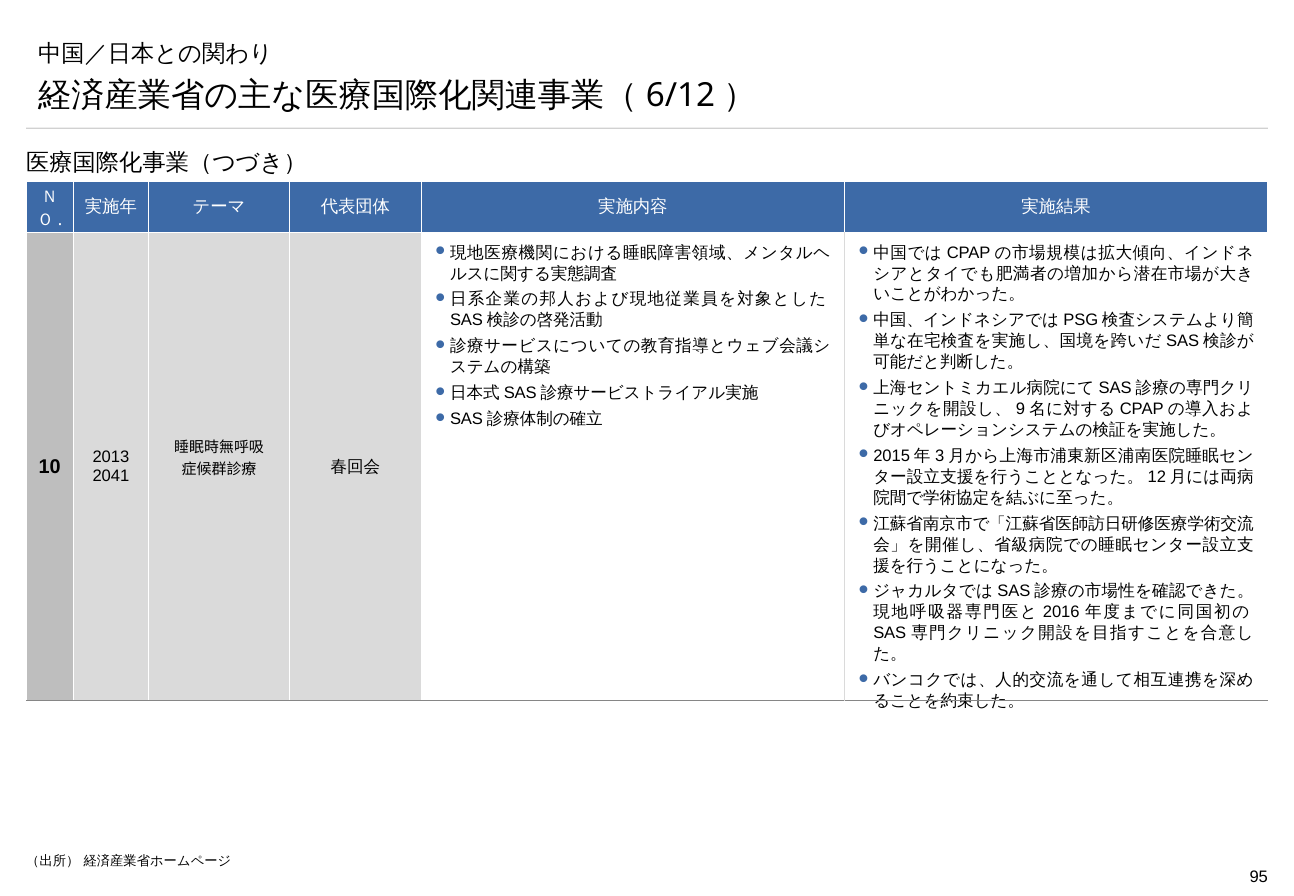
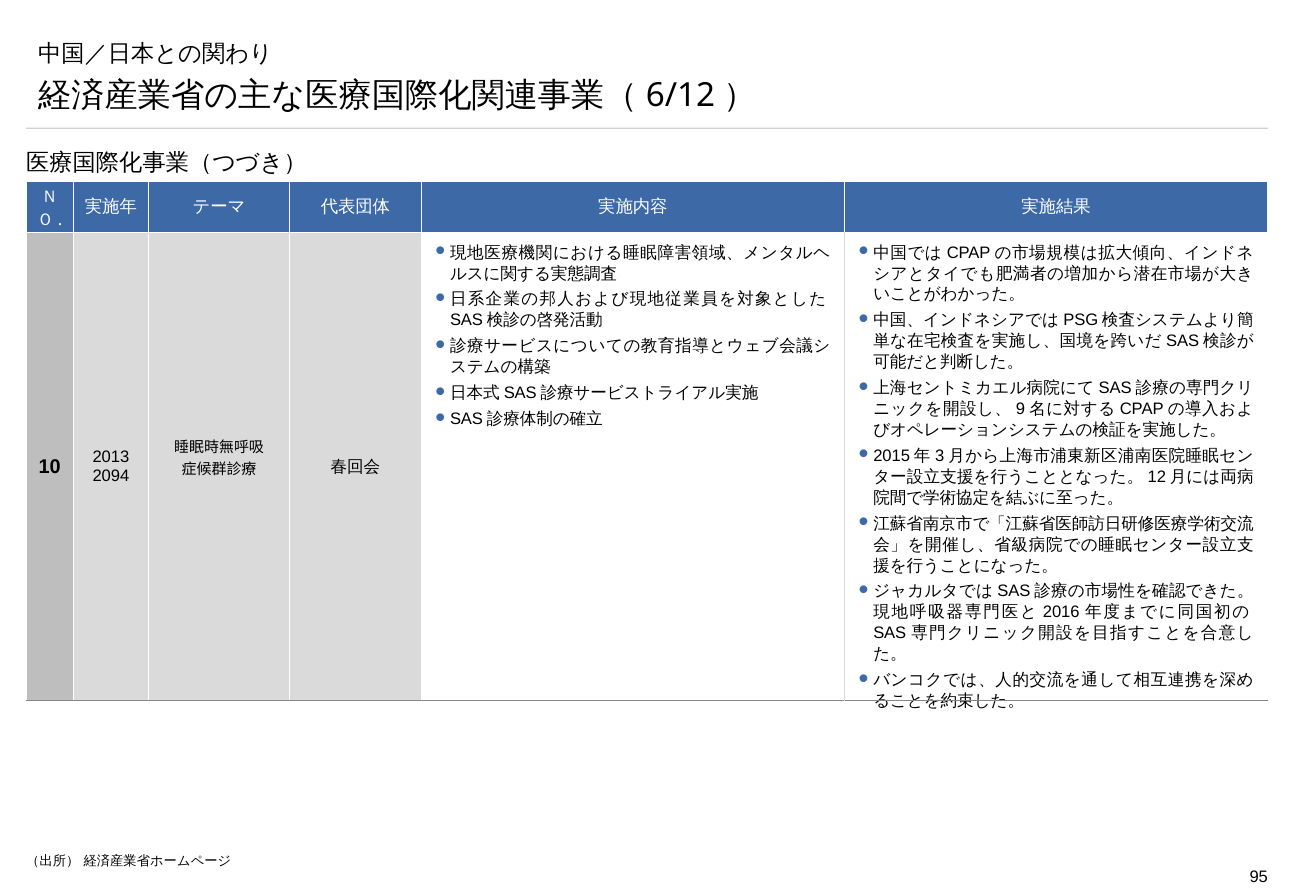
2041: 2041 -> 2094
